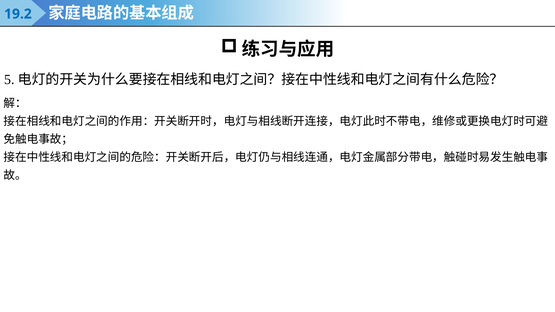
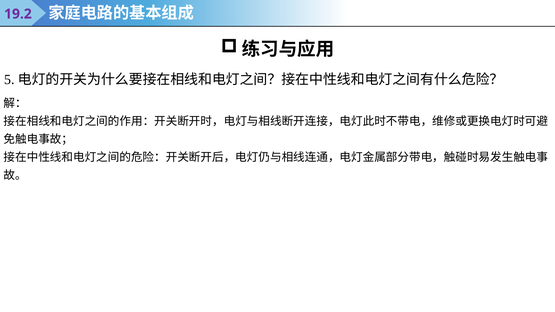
19.2 colour: blue -> purple
